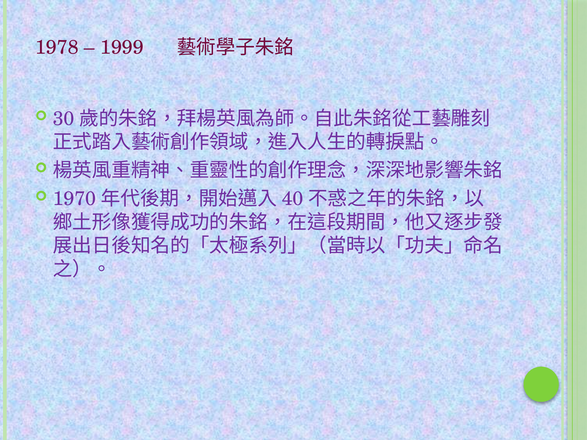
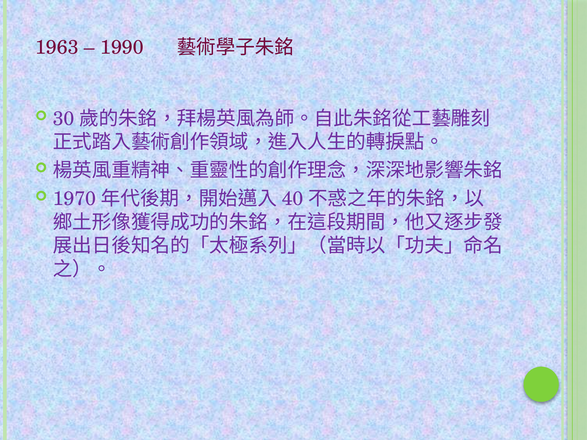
1978: 1978 -> 1963
1999: 1999 -> 1990
